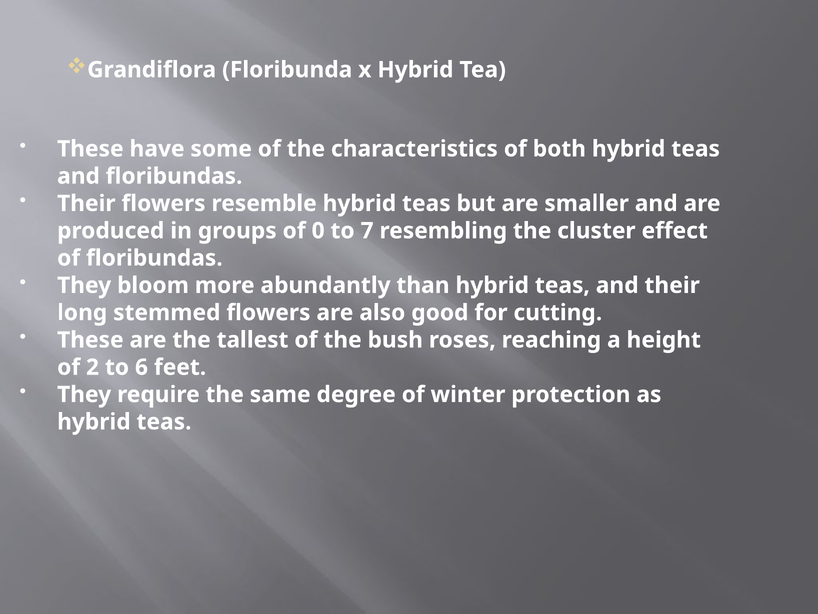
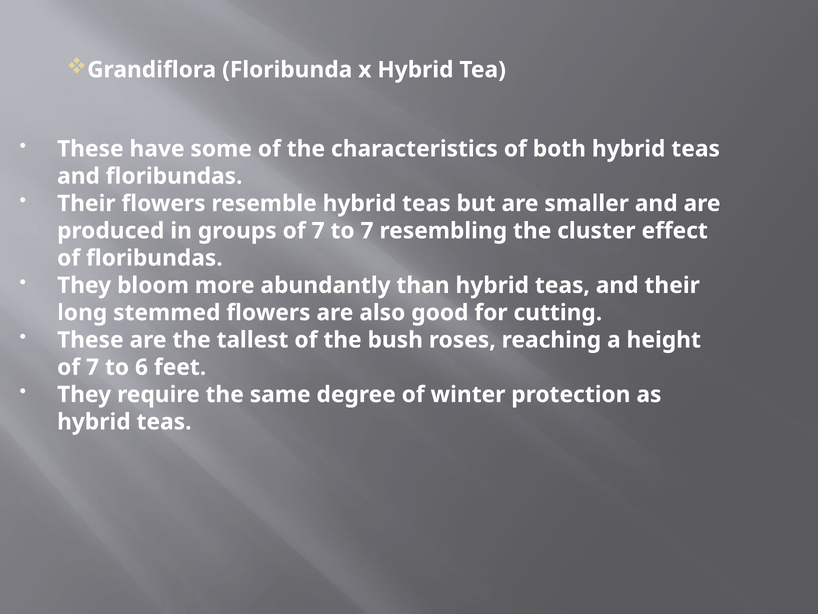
groups of 0: 0 -> 7
2 at (93, 367): 2 -> 7
